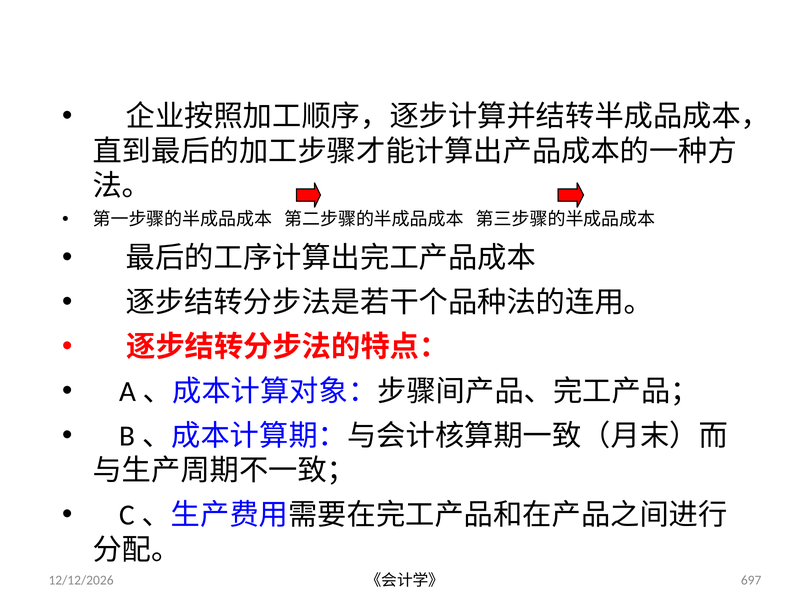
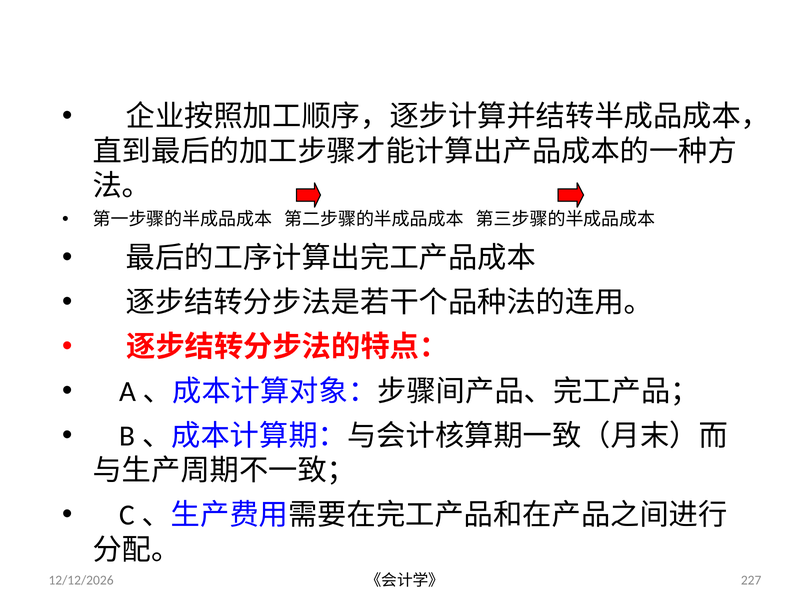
697: 697 -> 227
